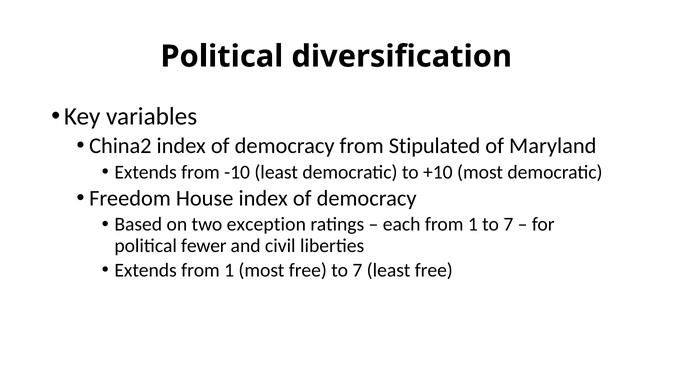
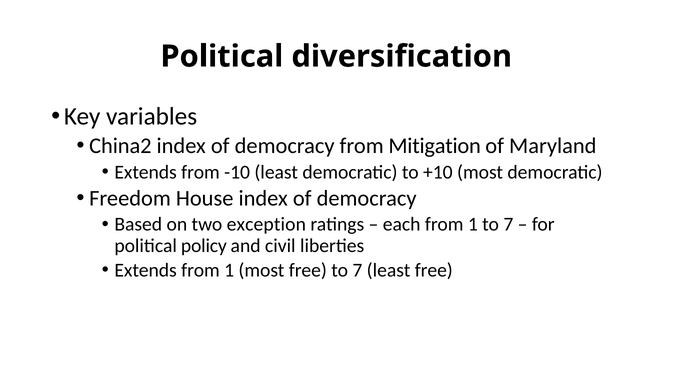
Stipulated: Stipulated -> Mitigation
fewer: fewer -> policy
